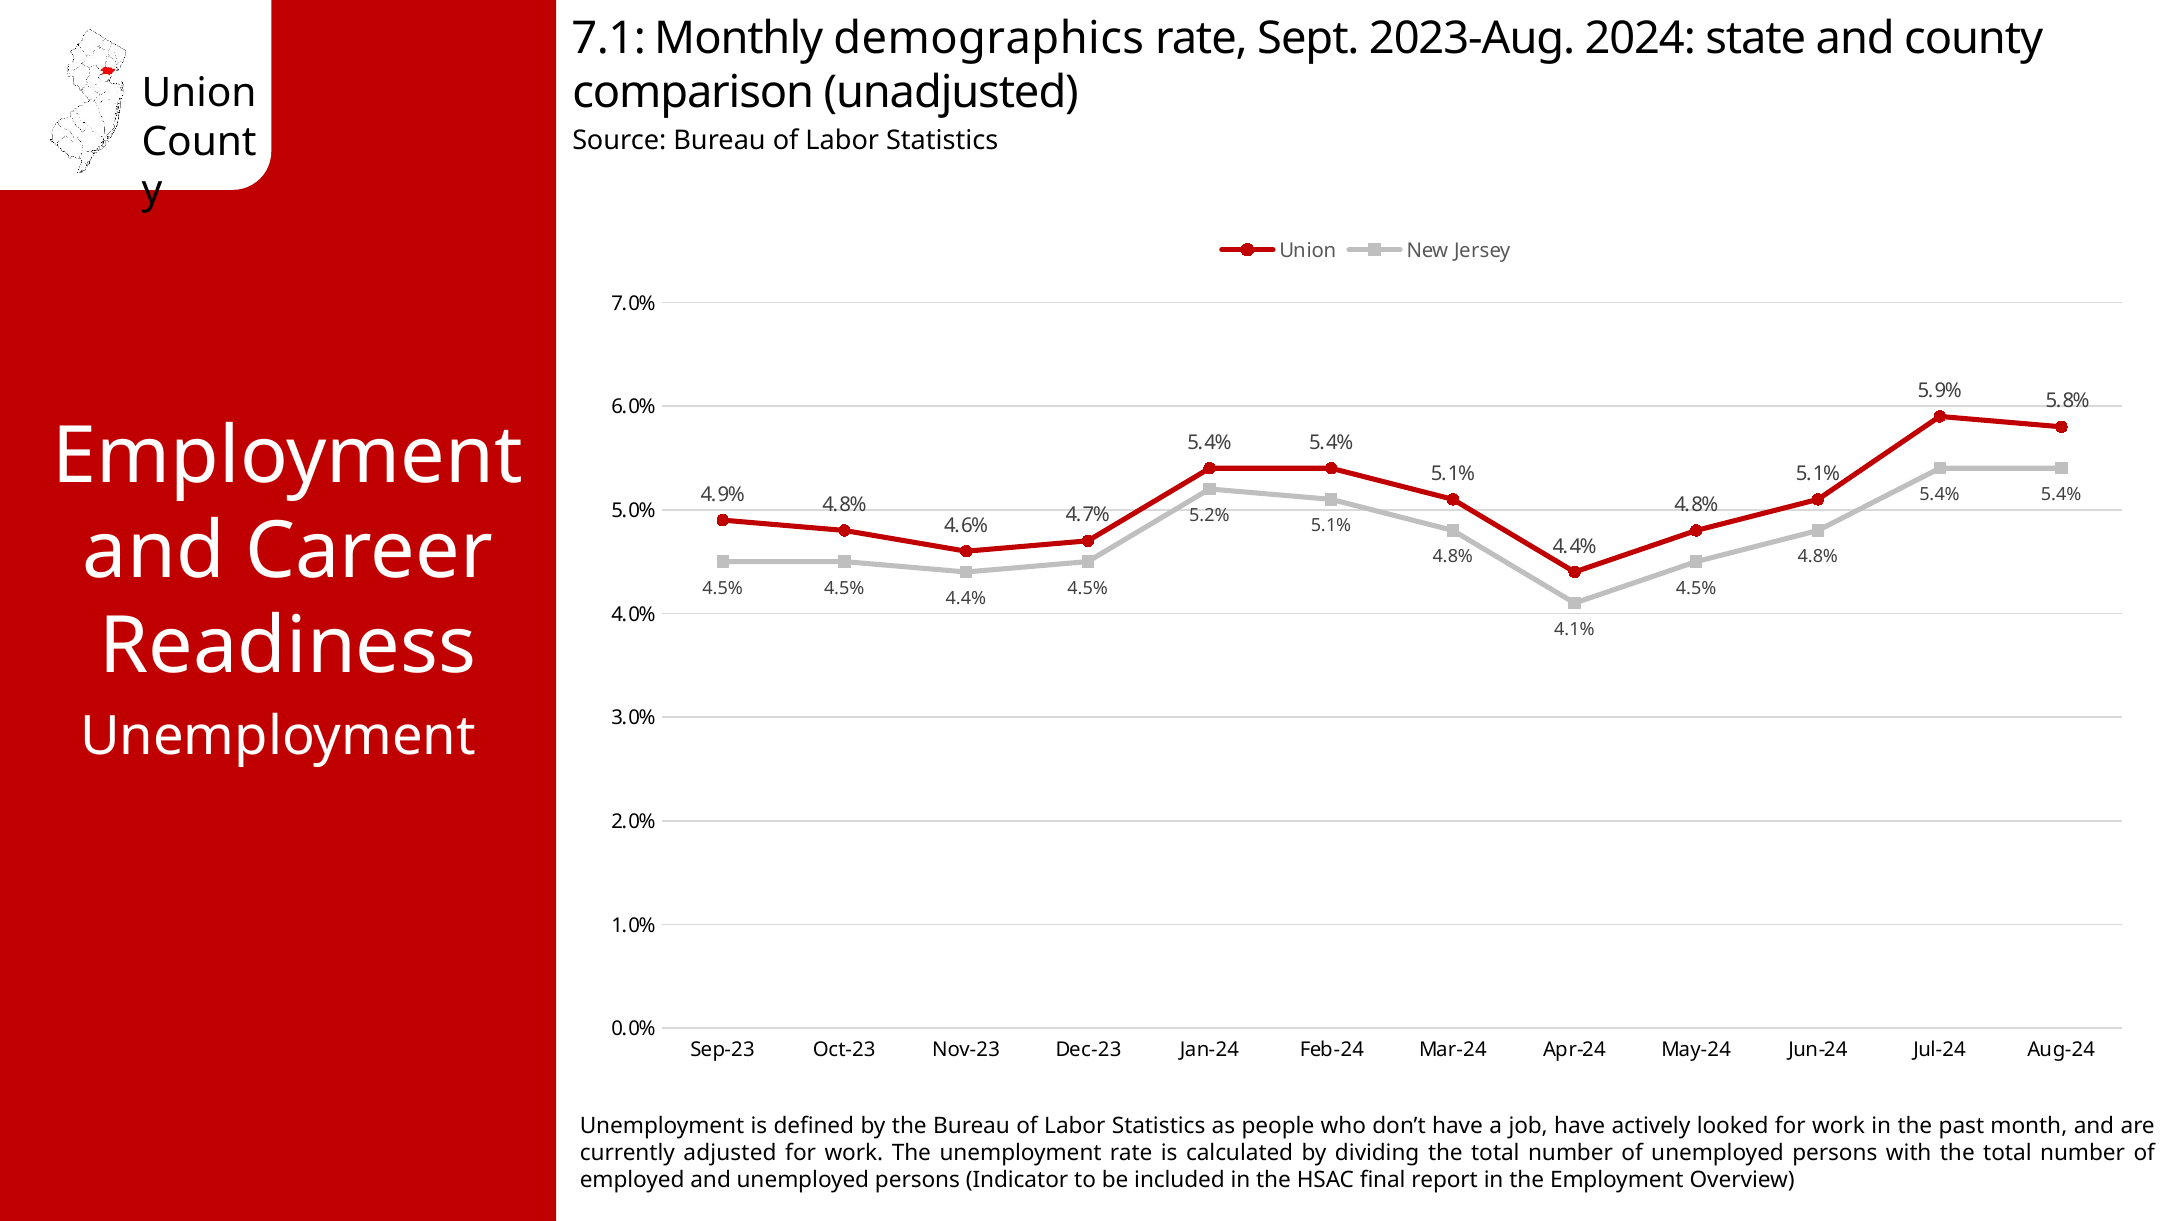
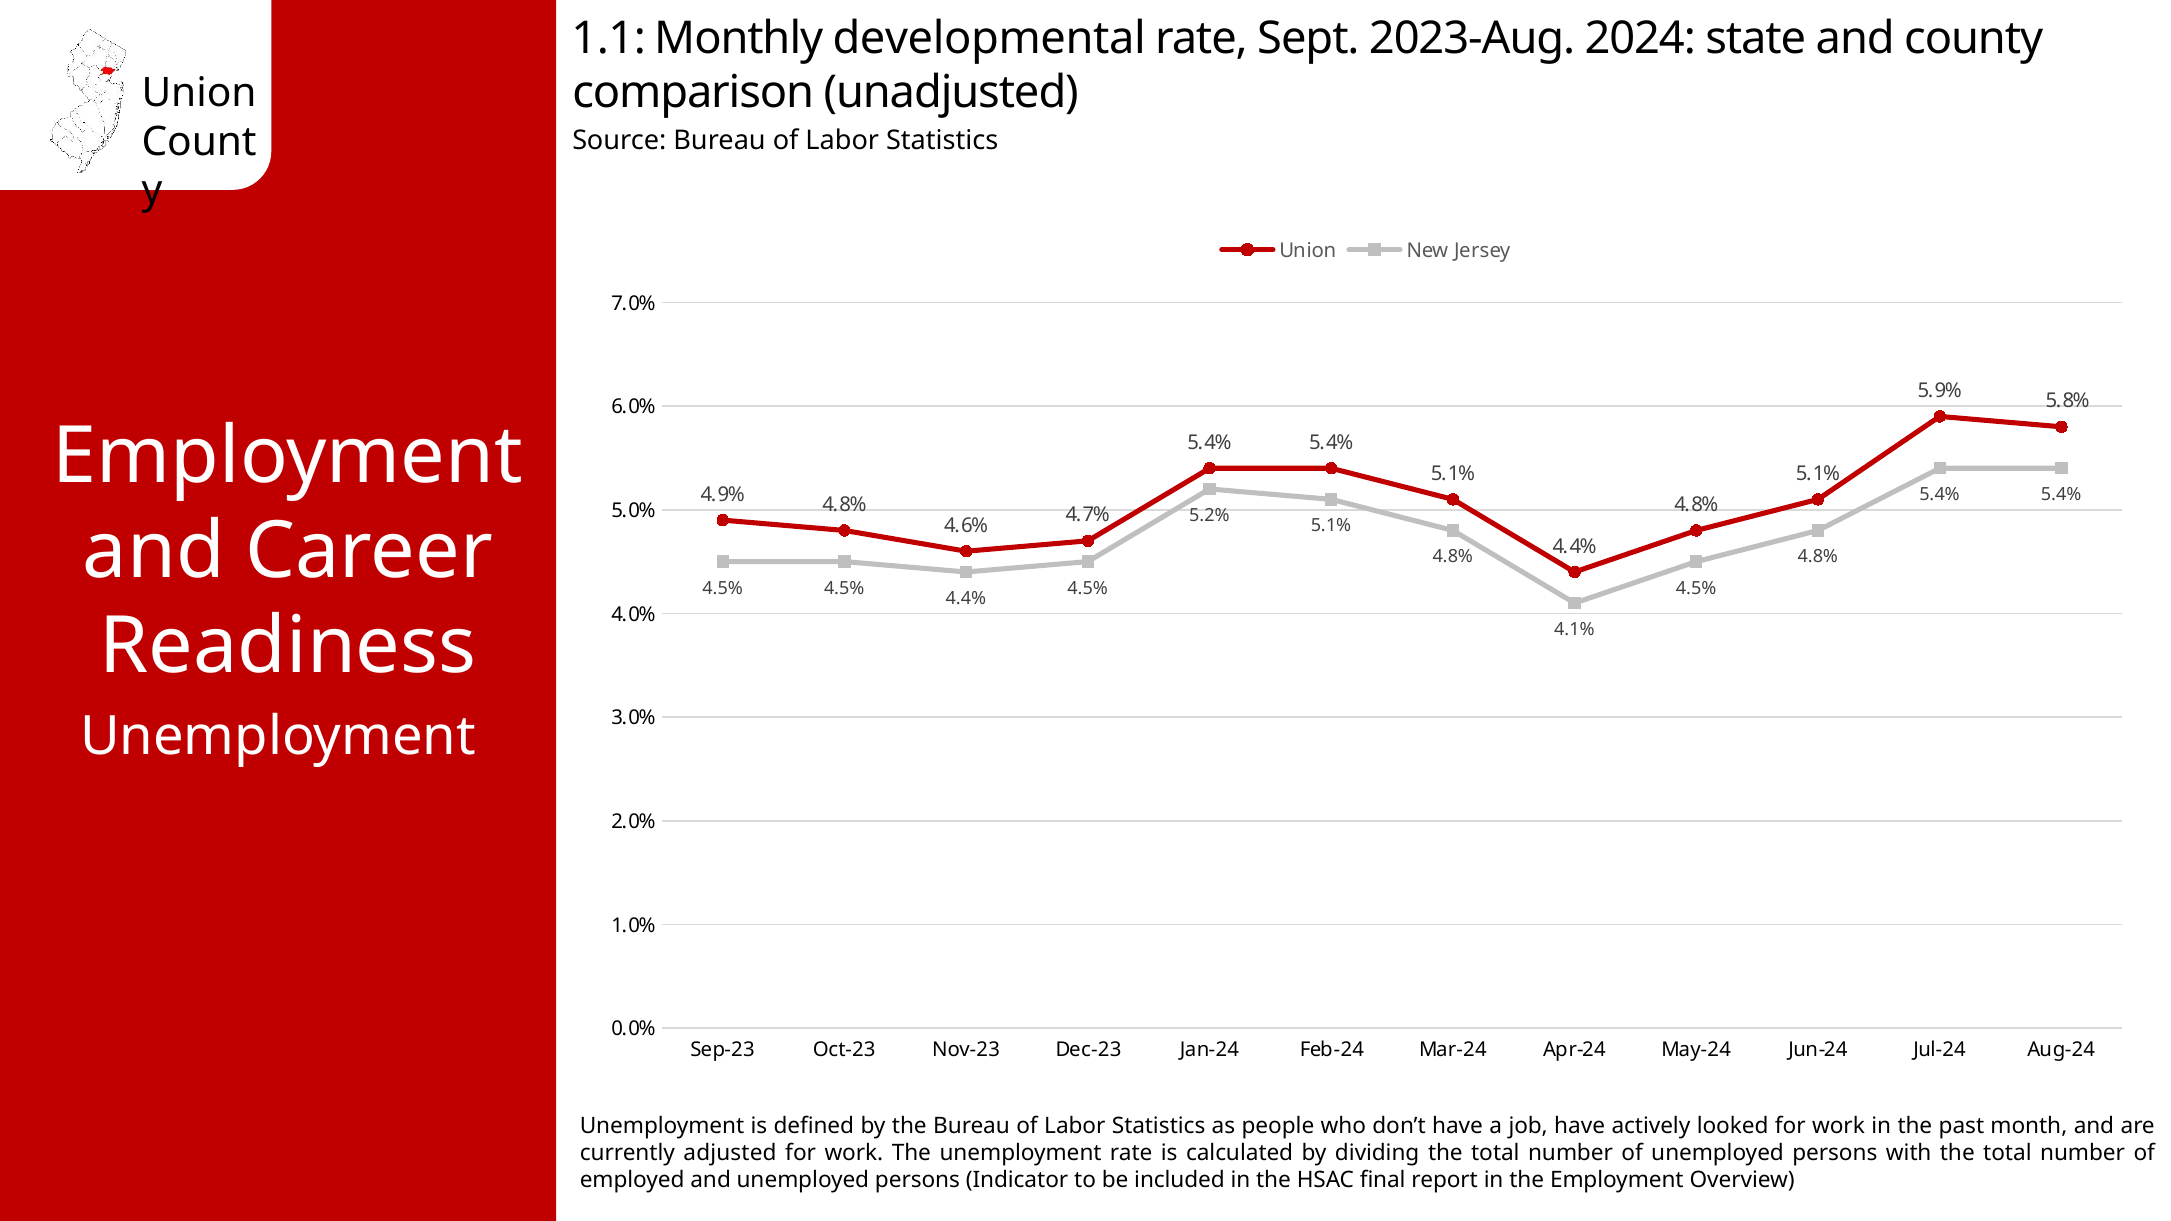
7.1: 7.1 -> 1.1
demographics: demographics -> developmental
